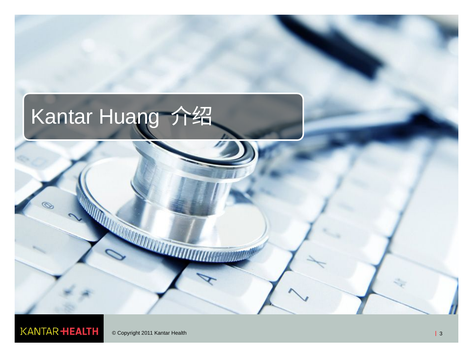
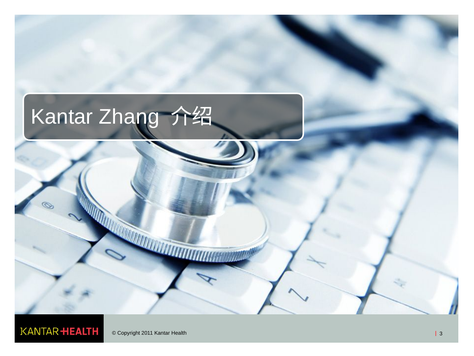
Huang: Huang -> Zhang
